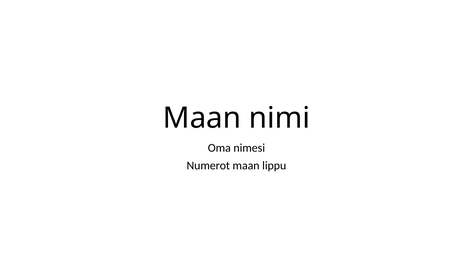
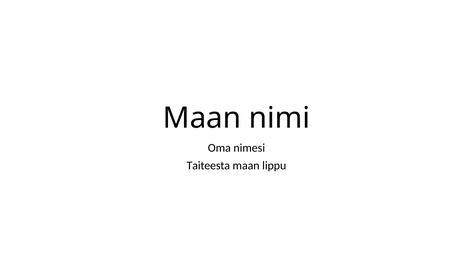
Numerot: Numerot -> Taiteesta
